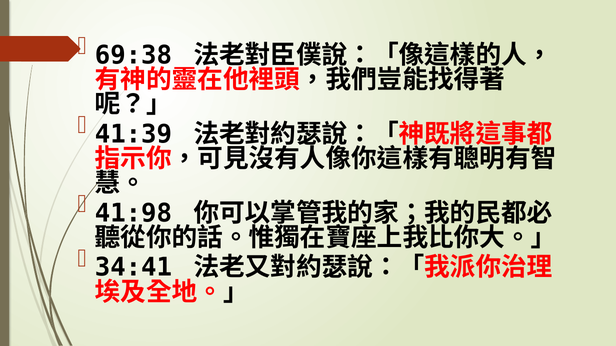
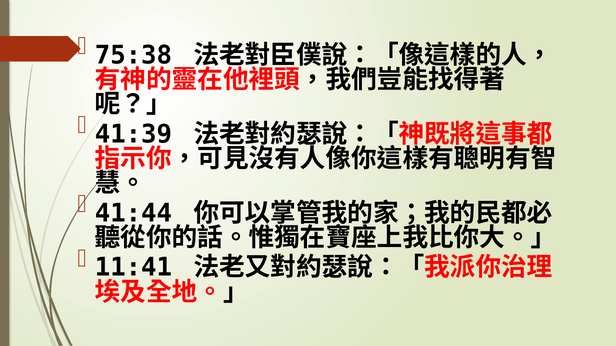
69:38: 69:38 -> 75:38
41:98: 41:98 -> 41:44
34:41: 34:41 -> 11:41
